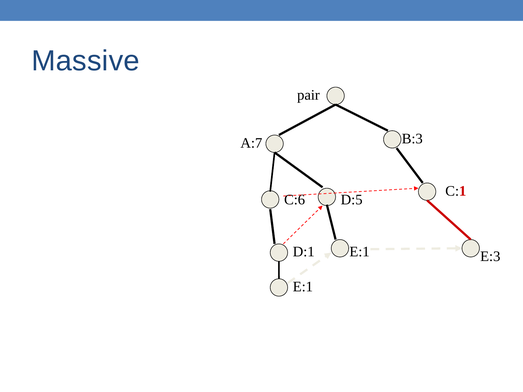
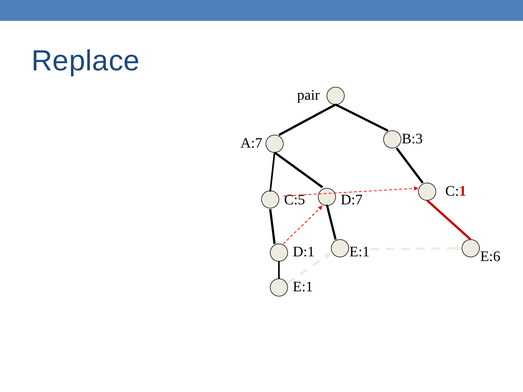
Massive: Massive -> Replace
C:6: C:6 -> C:5
D:5: D:5 -> D:7
E:3: E:3 -> E:6
